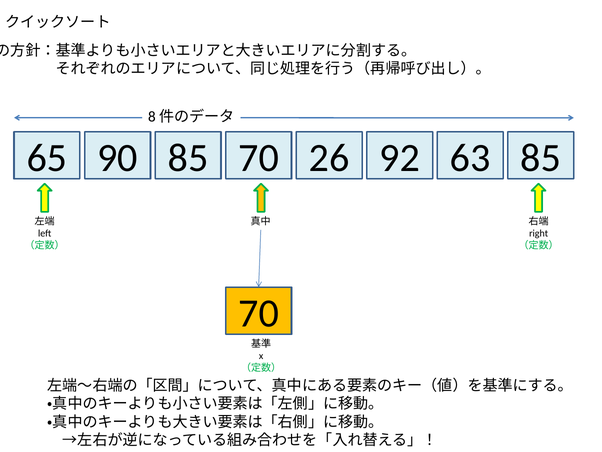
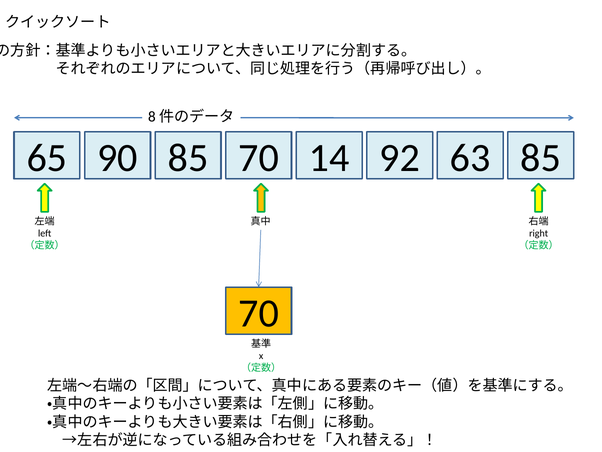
26: 26 -> 14
